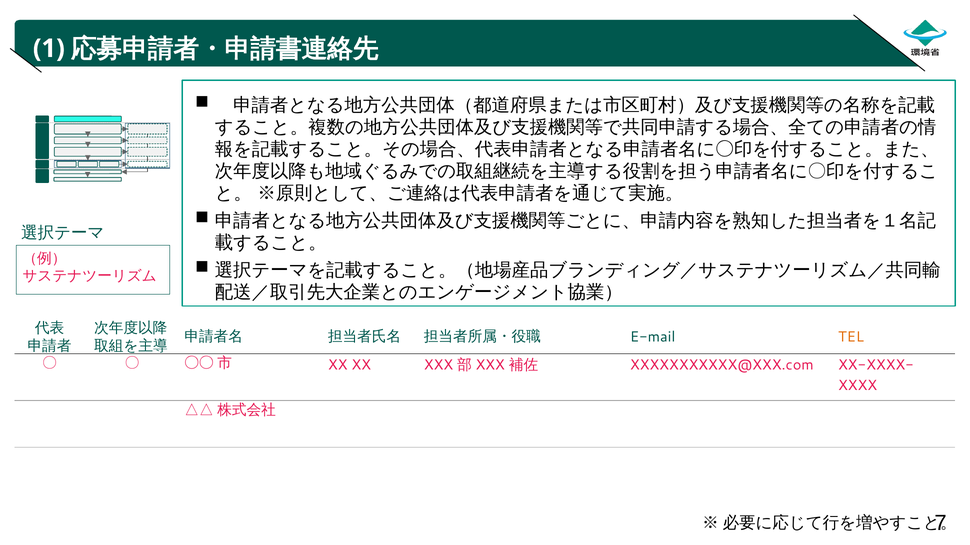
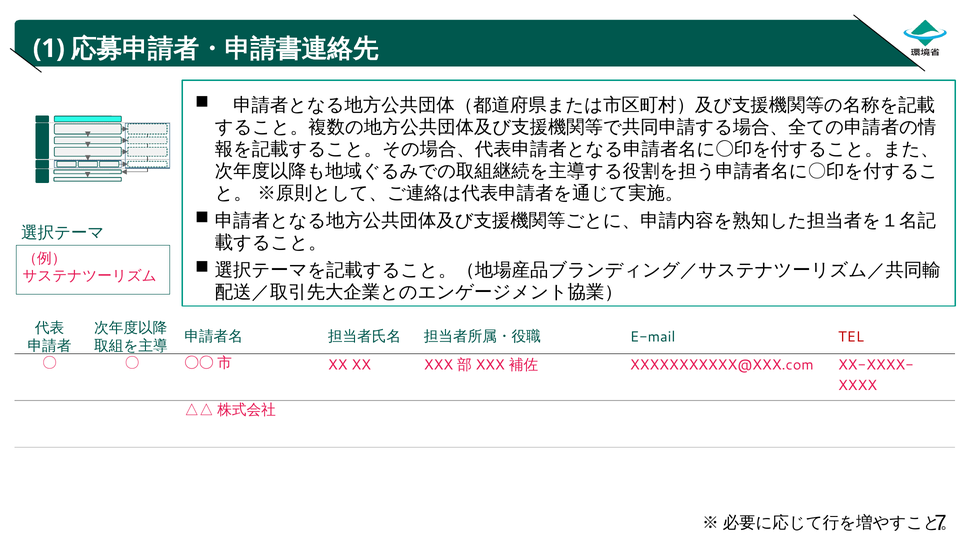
TEL colour: orange -> red
